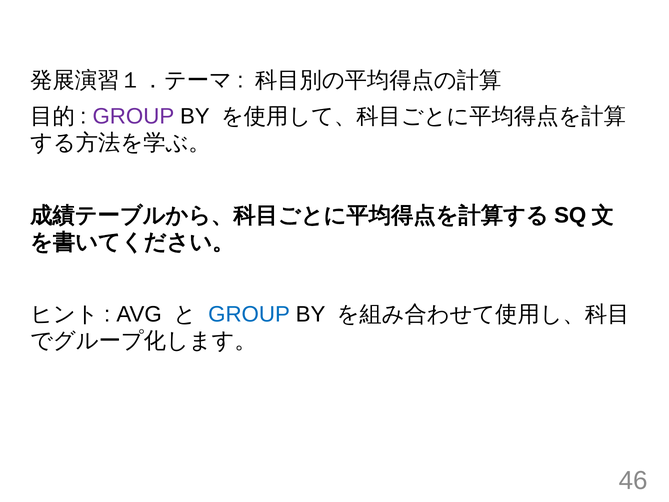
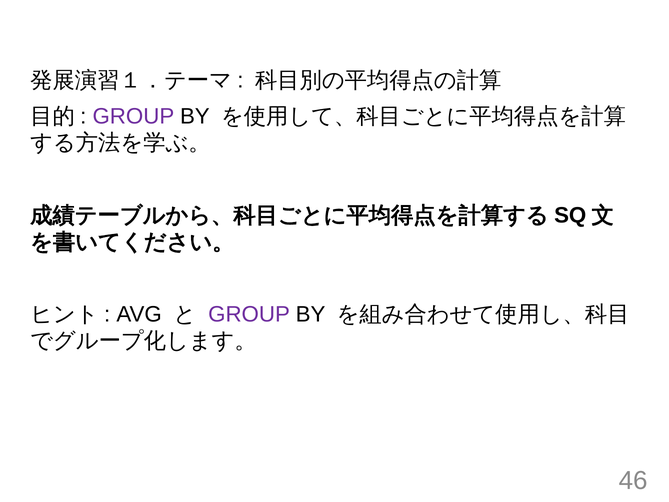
GROUP at (249, 314) colour: blue -> purple
